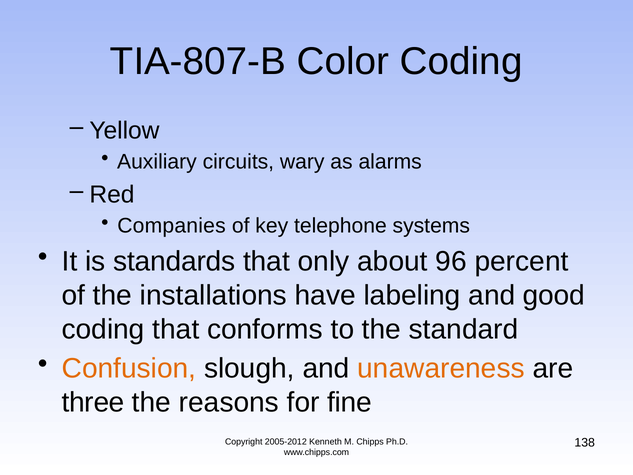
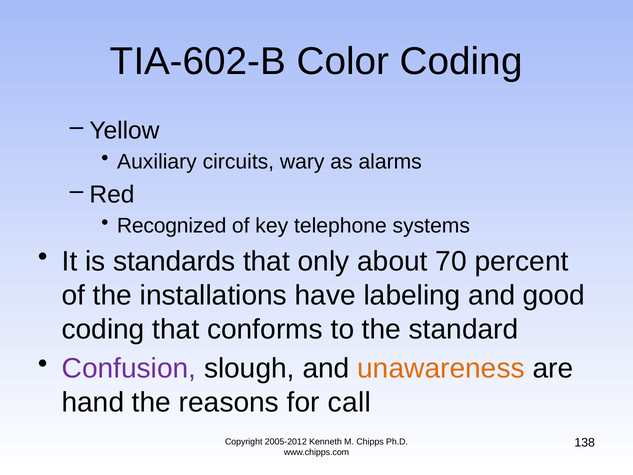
TIA-807-B: TIA-807-B -> TIA-602-B
Companies: Companies -> Recognized
96: 96 -> 70
Confusion colour: orange -> purple
three: three -> hand
fine: fine -> call
